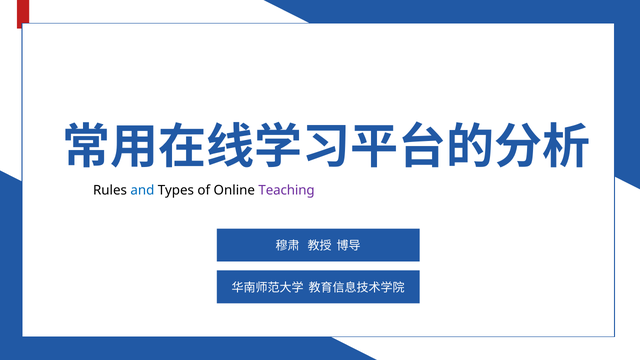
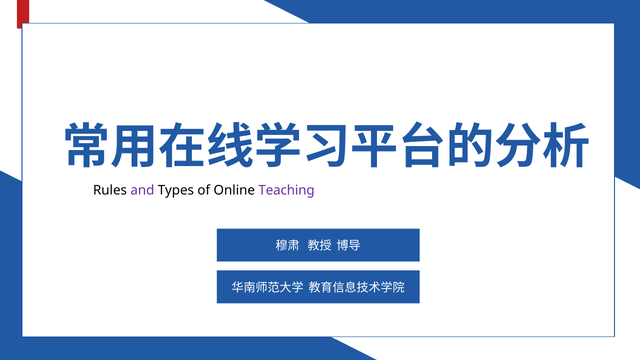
and colour: blue -> purple
